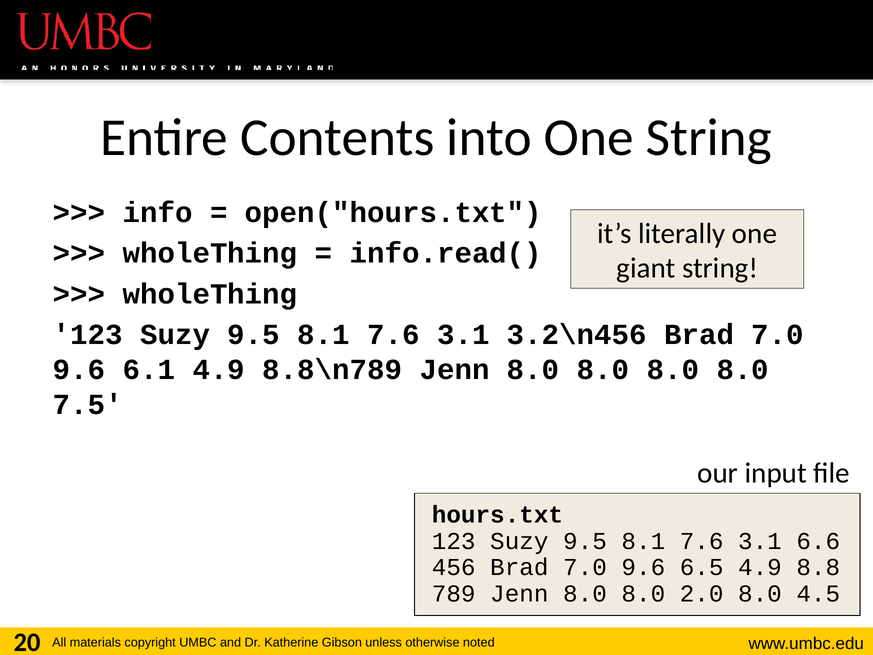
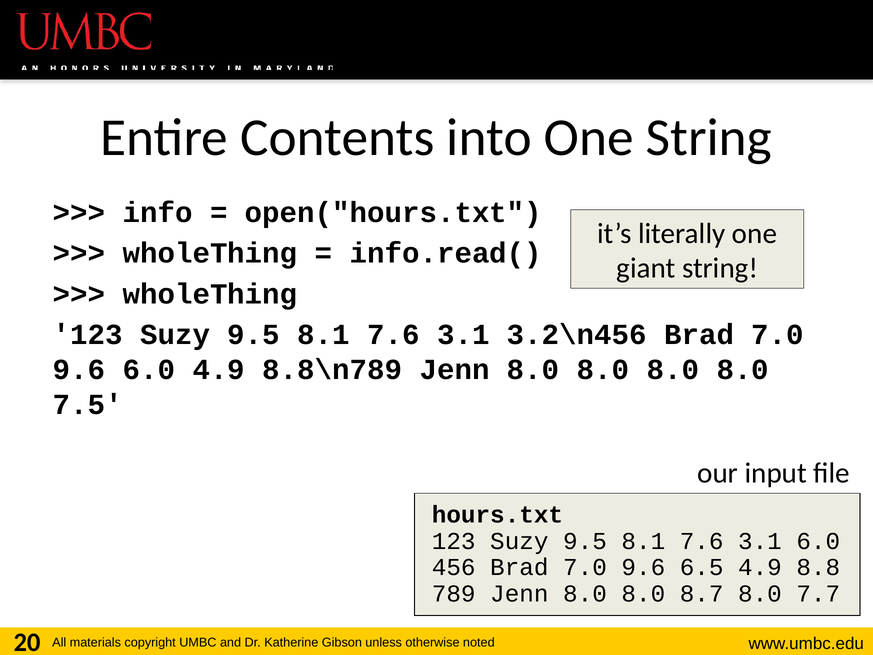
9.6 6.1: 6.1 -> 6.0
3.1 6.6: 6.6 -> 6.0
2.0: 2.0 -> 8.7
4.5: 4.5 -> 7.7
